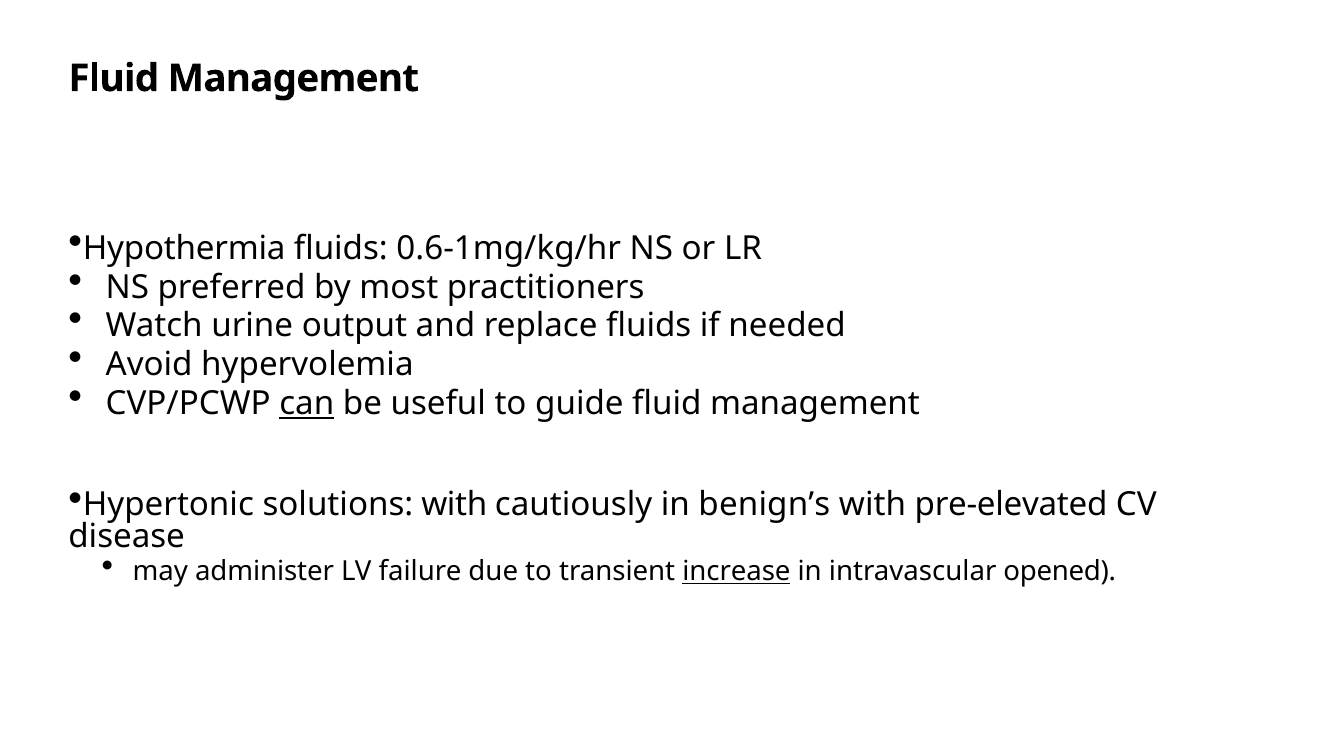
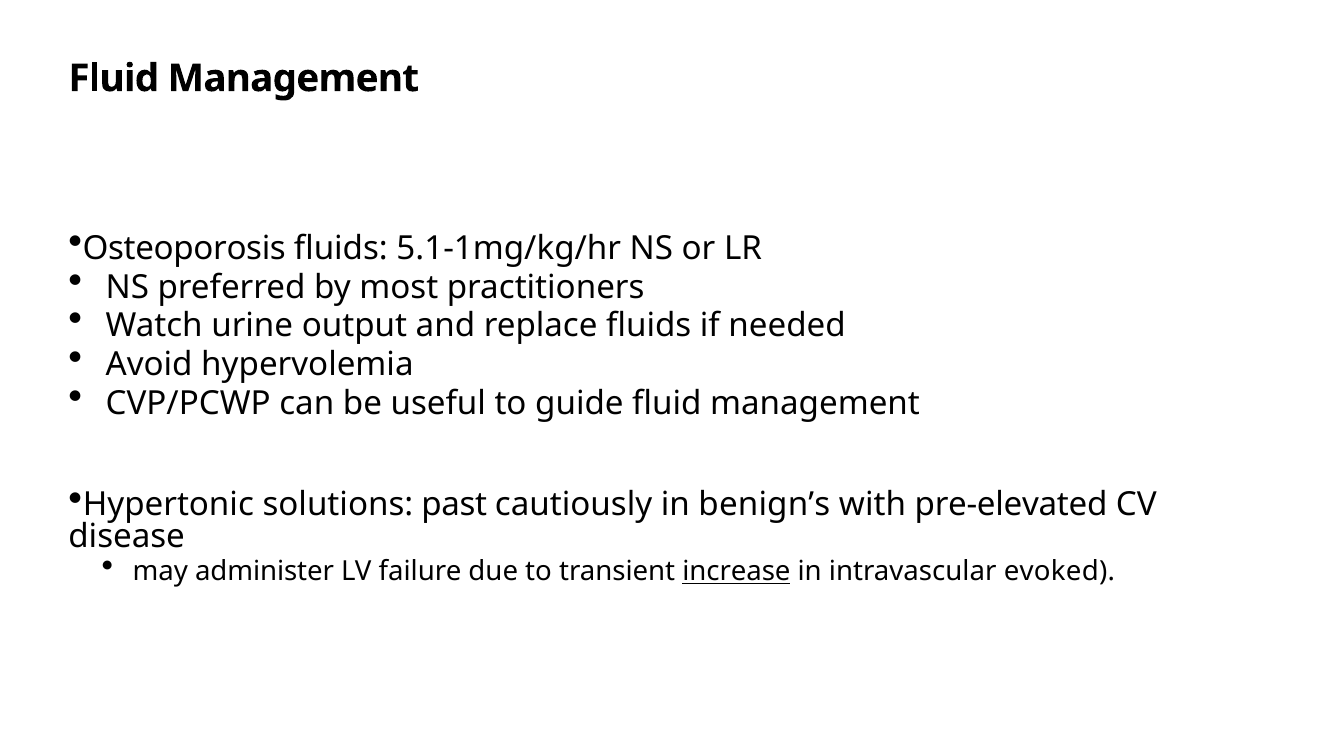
Hypothermia: Hypothermia -> Osteoporosis
0.6-1mg/kg/hr: 0.6-1mg/kg/hr -> 5.1-1mg/kg/hr
can underline: present -> none
solutions with: with -> past
opened: opened -> evoked
